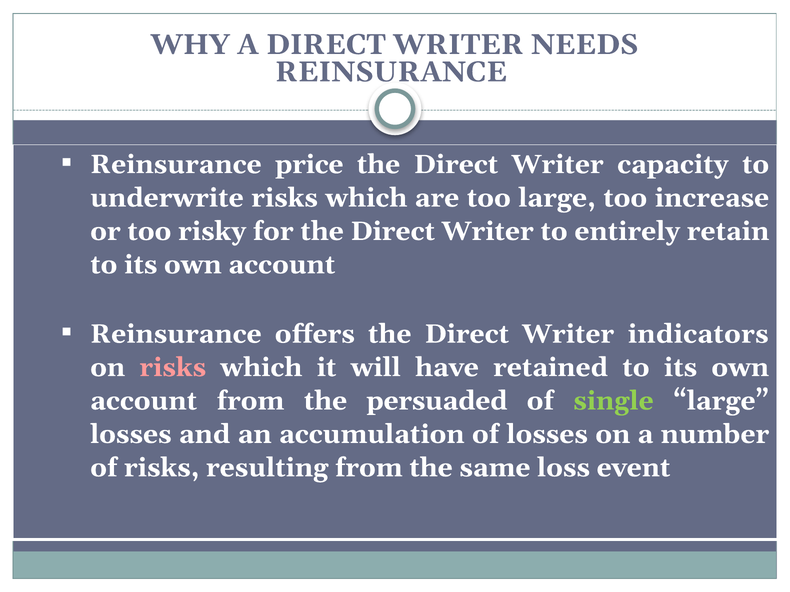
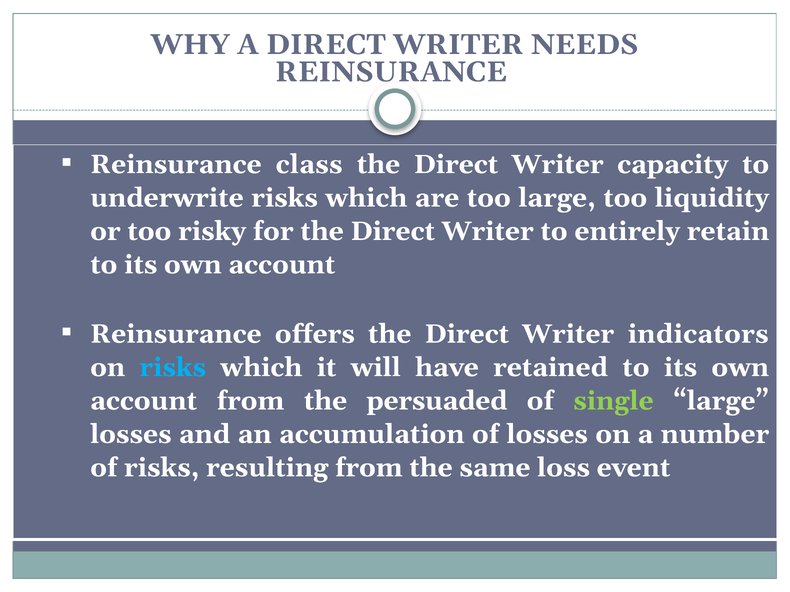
price: price -> class
increase: increase -> liquidity
risks at (173, 368) colour: pink -> light blue
